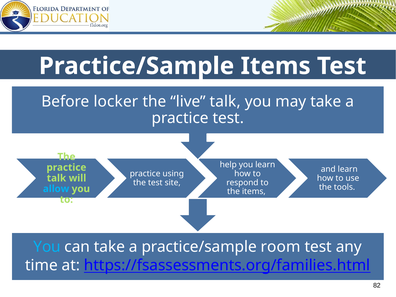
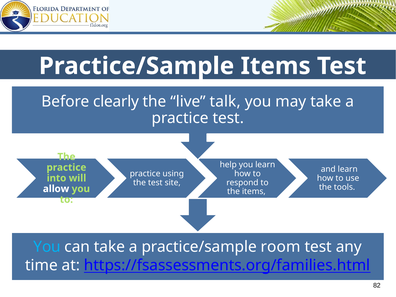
locker: locker -> clearly
talk at (56, 178): talk -> into
allow colour: light blue -> white
